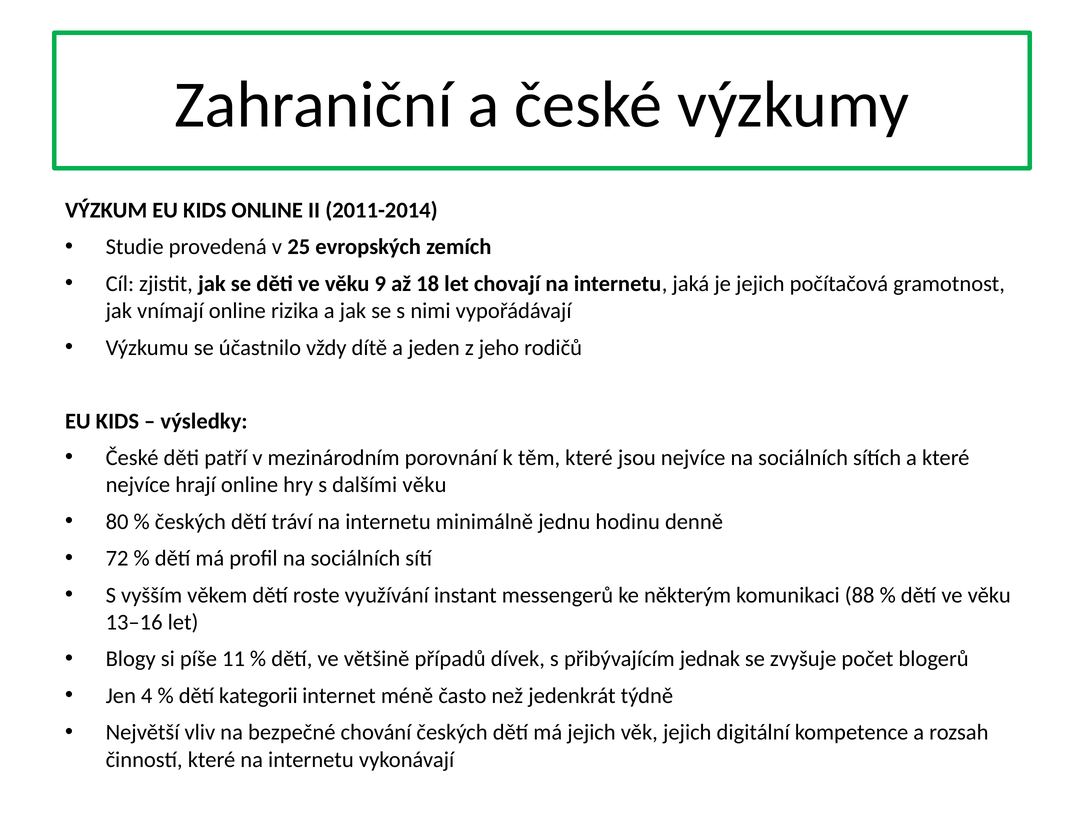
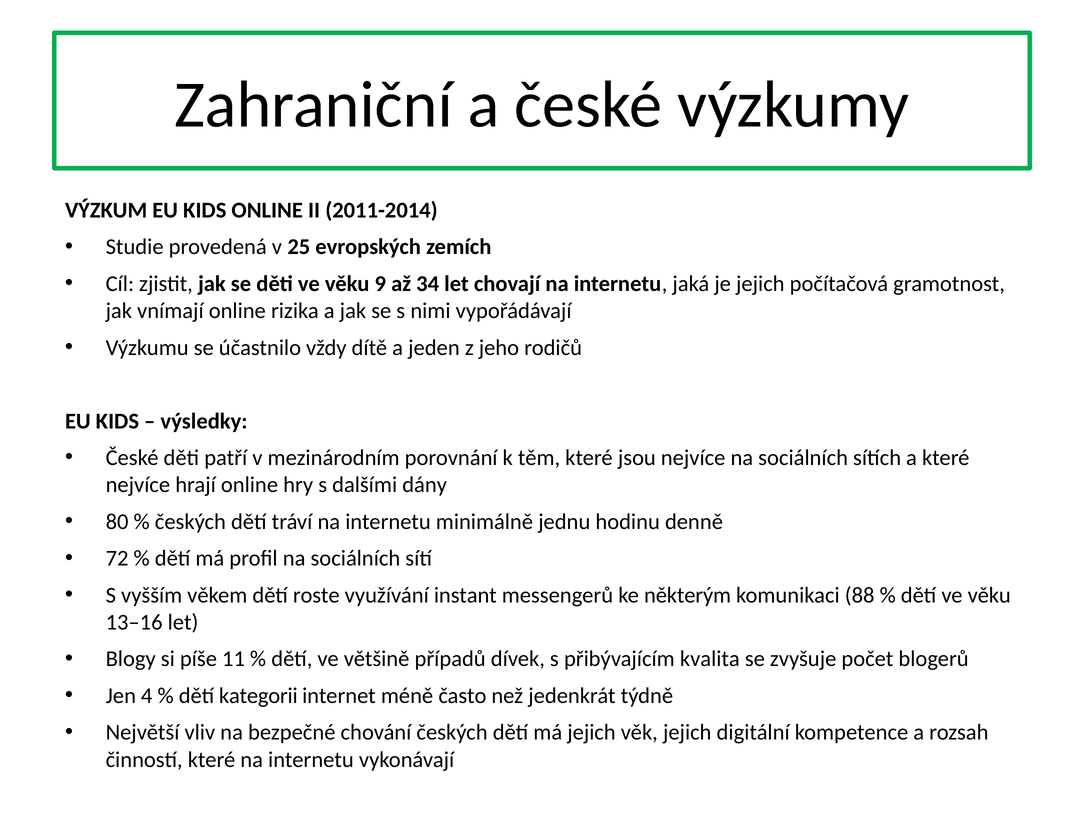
18: 18 -> 34
dalšími věku: věku -> dány
jednak: jednak -> kvalita
